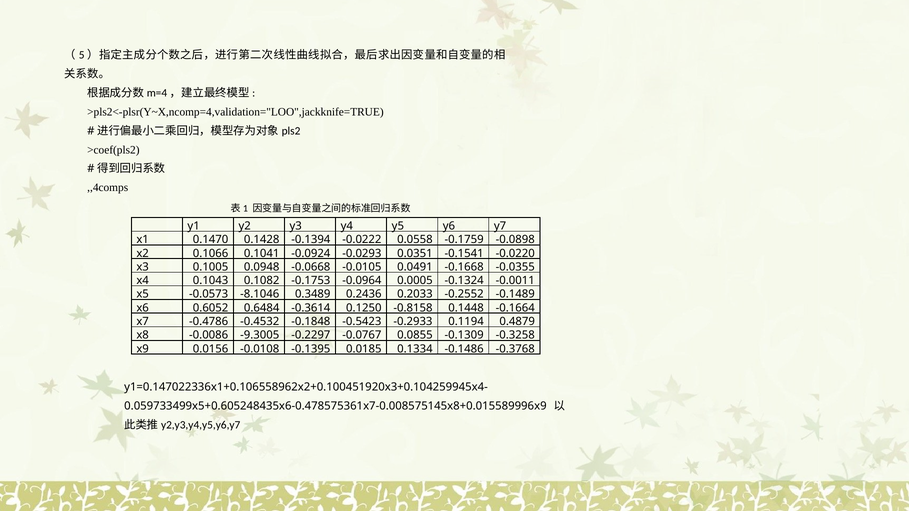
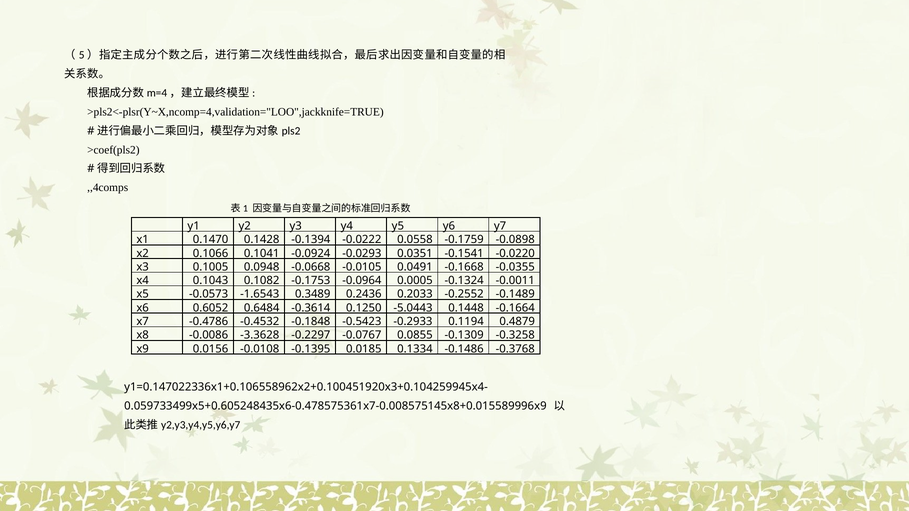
-8.1046: -8.1046 -> -1.6543
-0.8158: -0.8158 -> -5.0443
-9.3005: -9.3005 -> -3.3628
